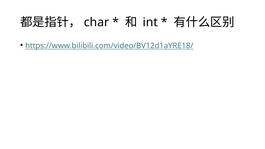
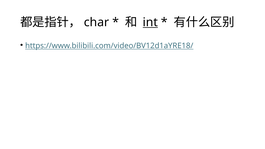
int underline: none -> present
